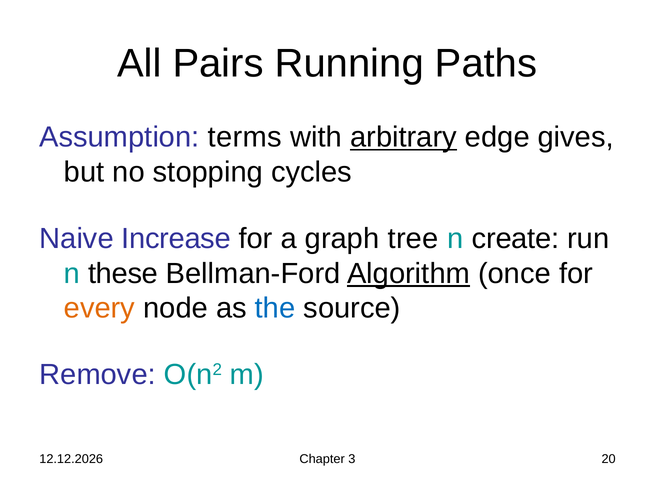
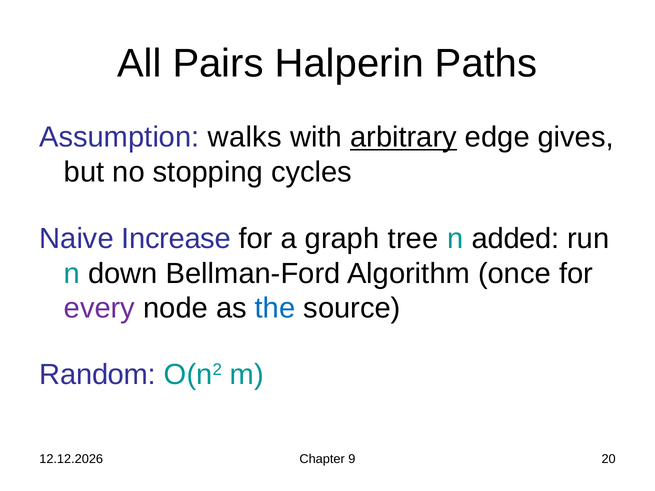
Running: Running -> Halperin
terms: terms -> walks
create: create -> added
these: these -> down
Algorithm underline: present -> none
every colour: orange -> purple
Remove: Remove -> Random
3: 3 -> 9
